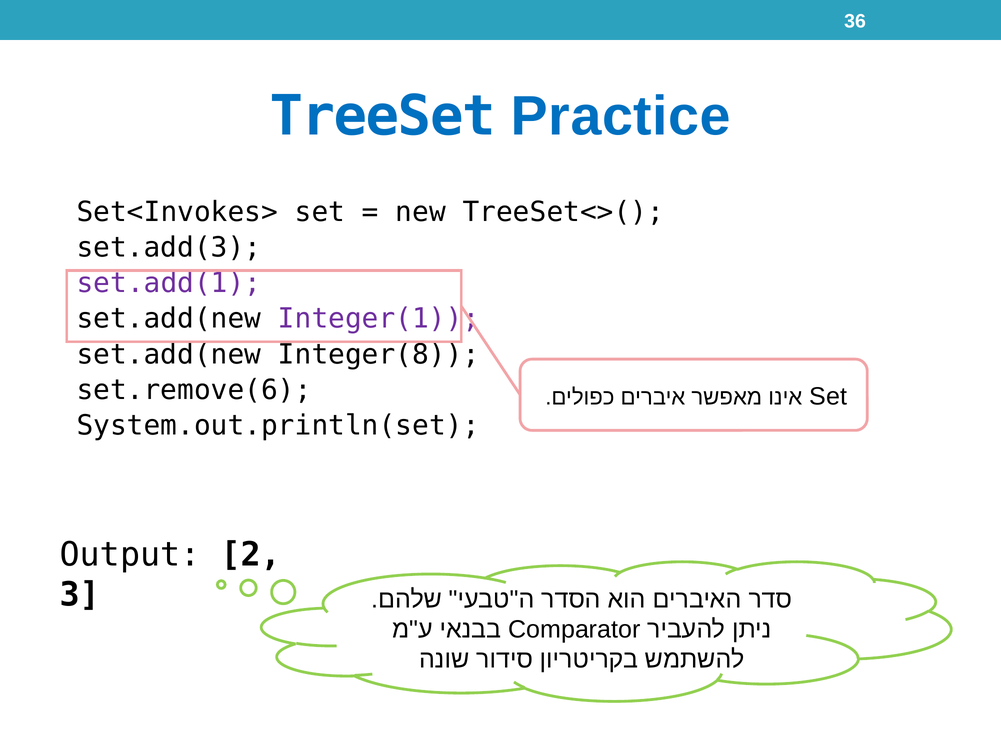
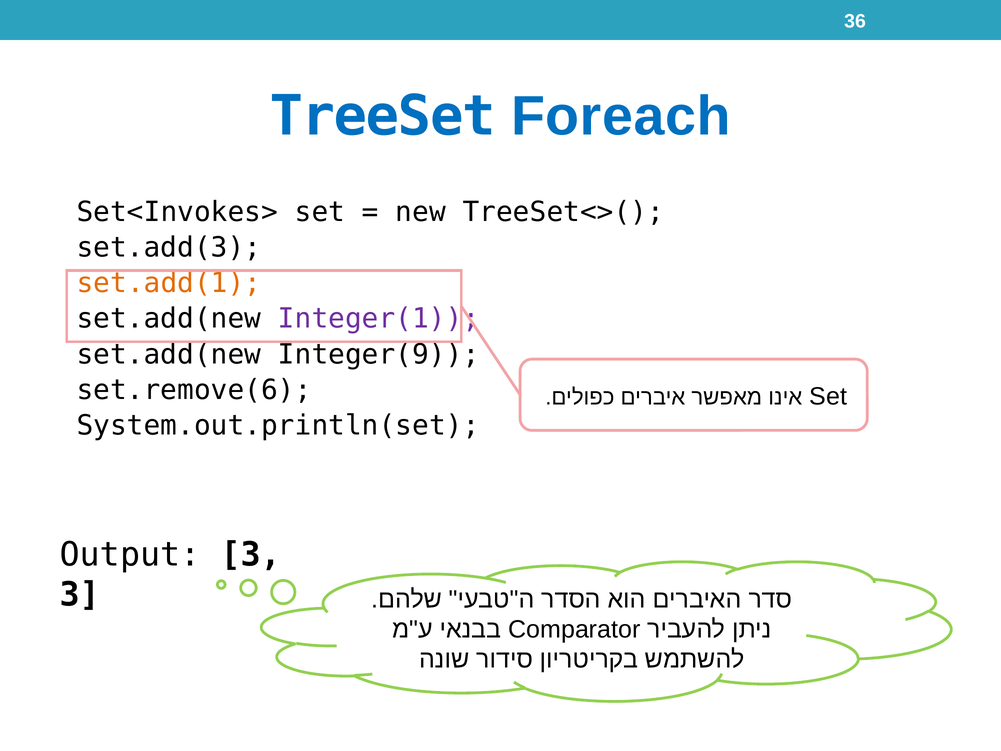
Practice: Practice -> Foreach
set.add(1 colour: purple -> orange
Integer(8: Integer(8 -> Integer(9
Output 2: 2 -> 3
